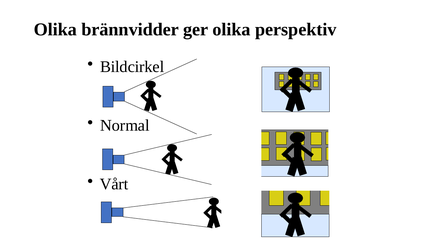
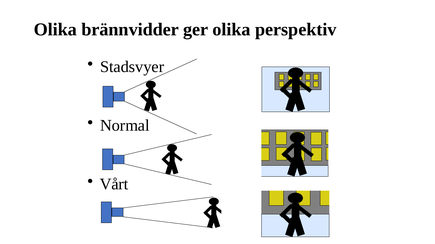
Bildcirkel: Bildcirkel -> Stadsvyer
